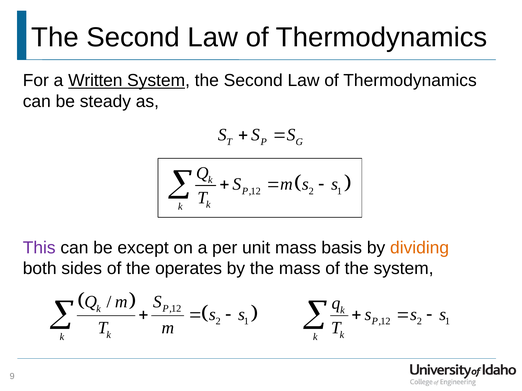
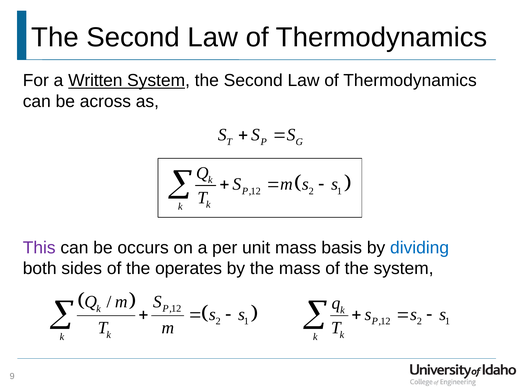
steady: steady -> across
except: except -> occurs
dividing colour: orange -> blue
